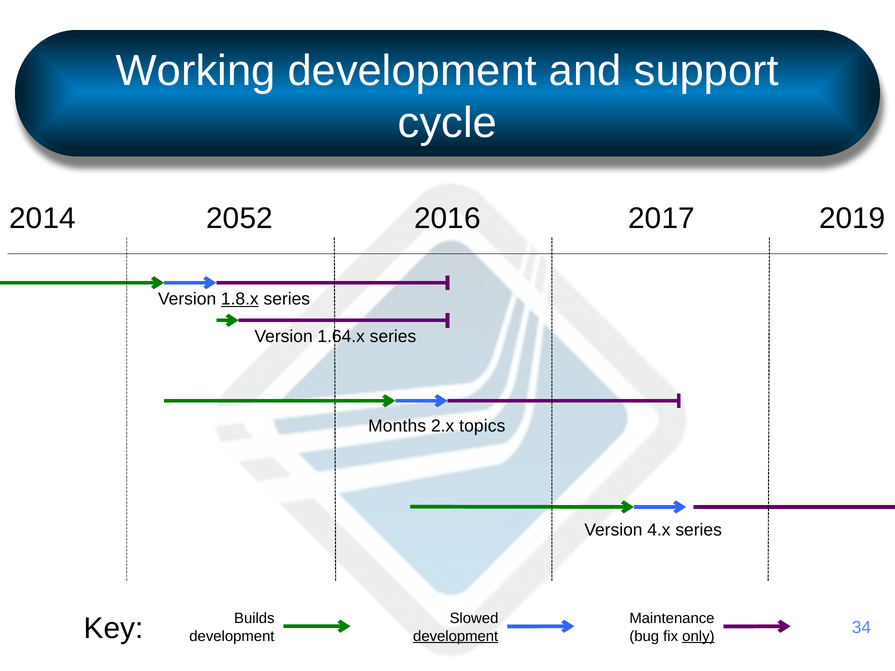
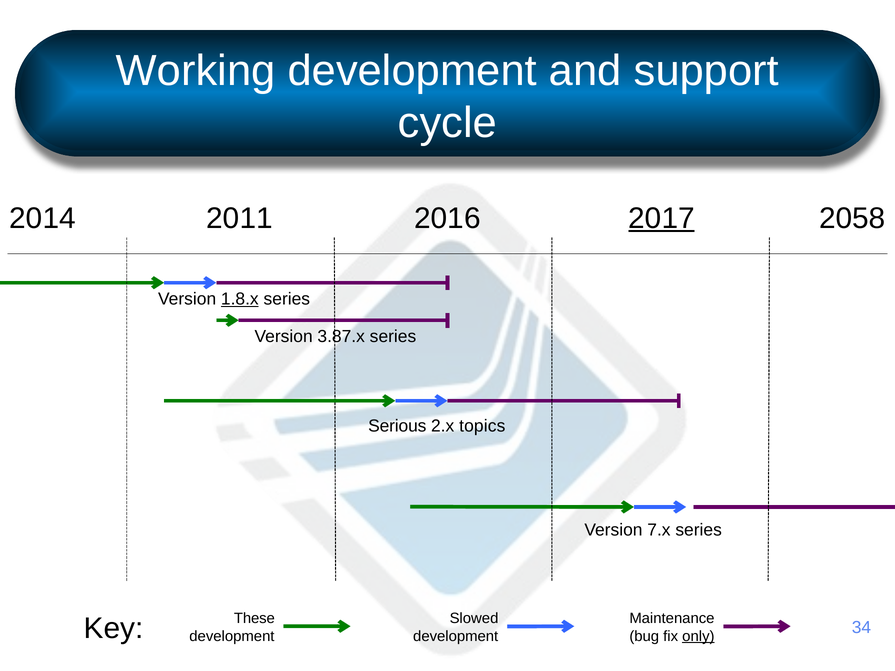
2052: 2052 -> 2011
2017 underline: none -> present
2019: 2019 -> 2058
1.64.x: 1.64.x -> 3.87.x
Months: Months -> Serious
4.x: 4.x -> 7.x
Builds: Builds -> These
development at (456, 636) underline: present -> none
